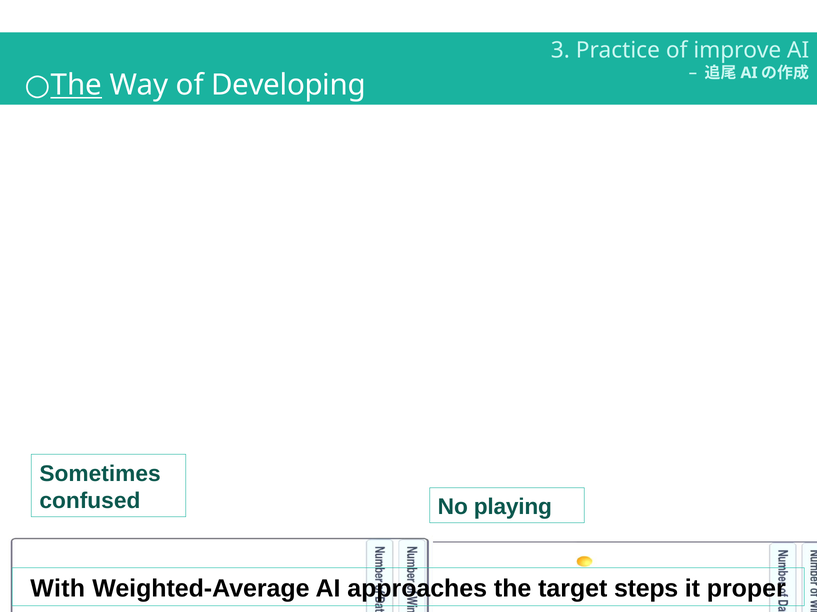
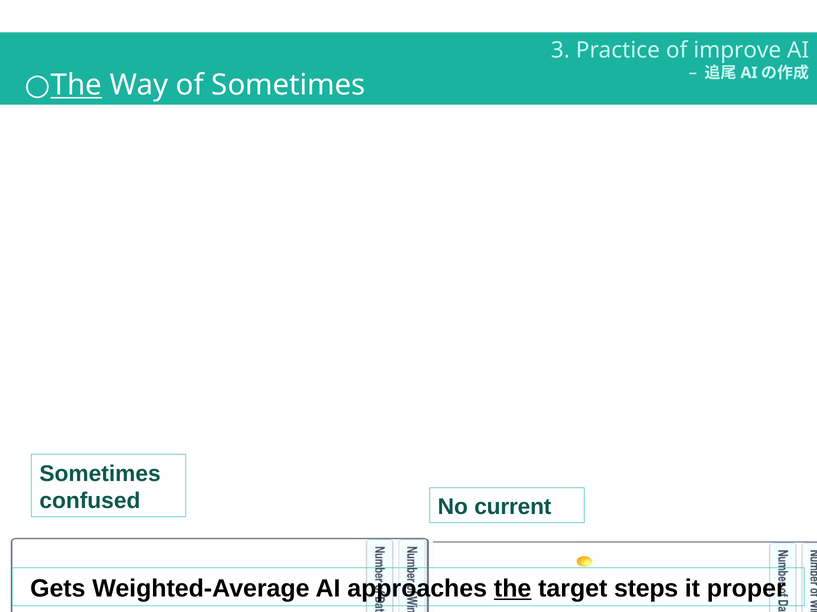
of Developing: Developing -> Sometimes
playing: playing -> current
With: With -> Gets
the at (513, 589) underline: none -> present
